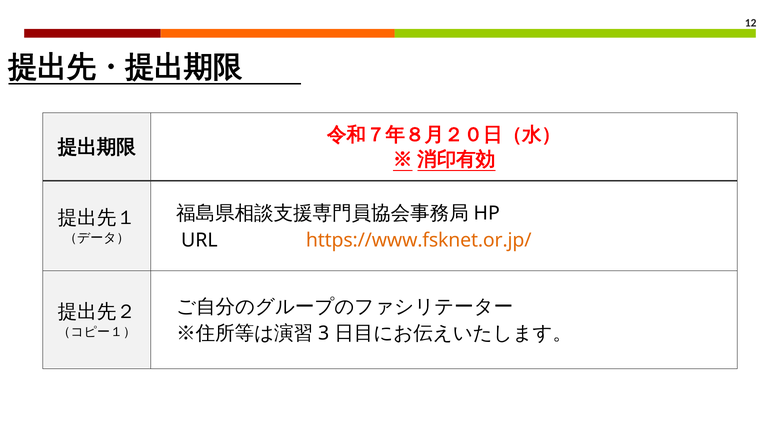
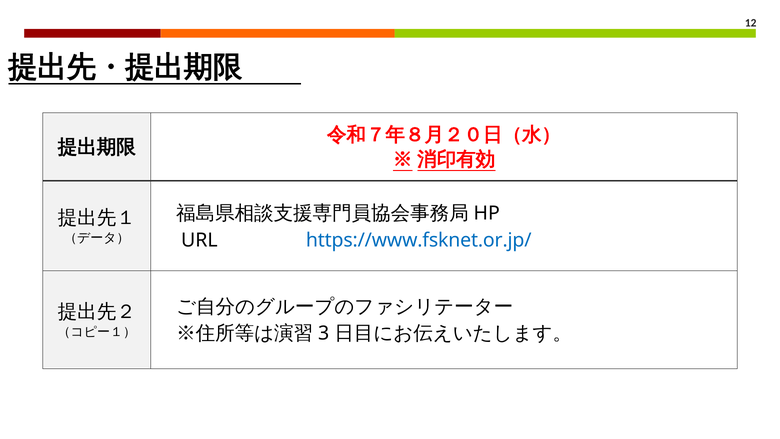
https://www.fsknet.or.jp/ colour: orange -> blue
